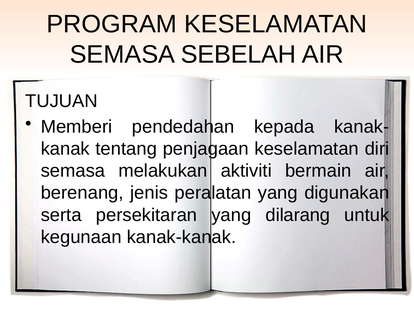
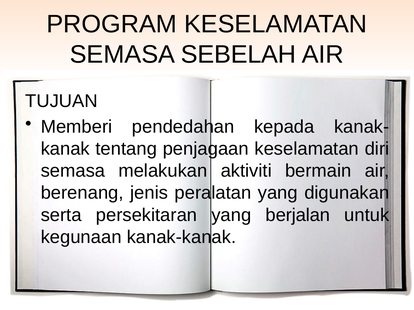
dilarang: dilarang -> berjalan
